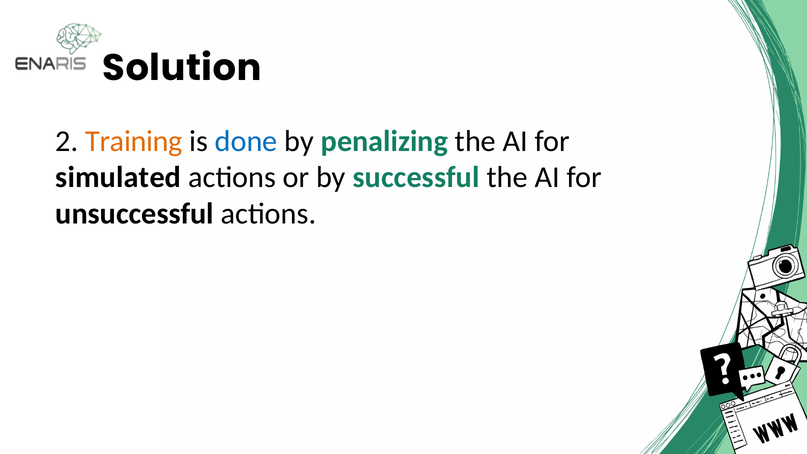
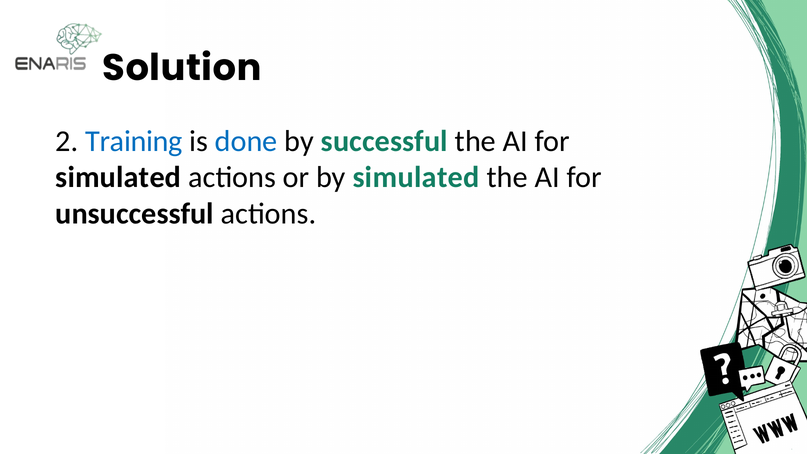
Training colour: orange -> blue
penalizing: penalizing -> successful
by successful: successful -> simulated
